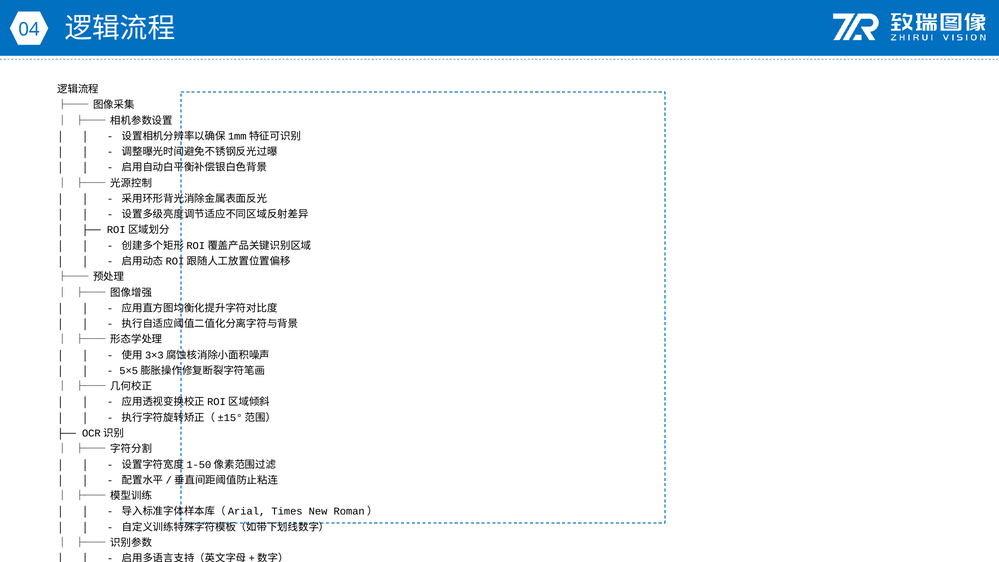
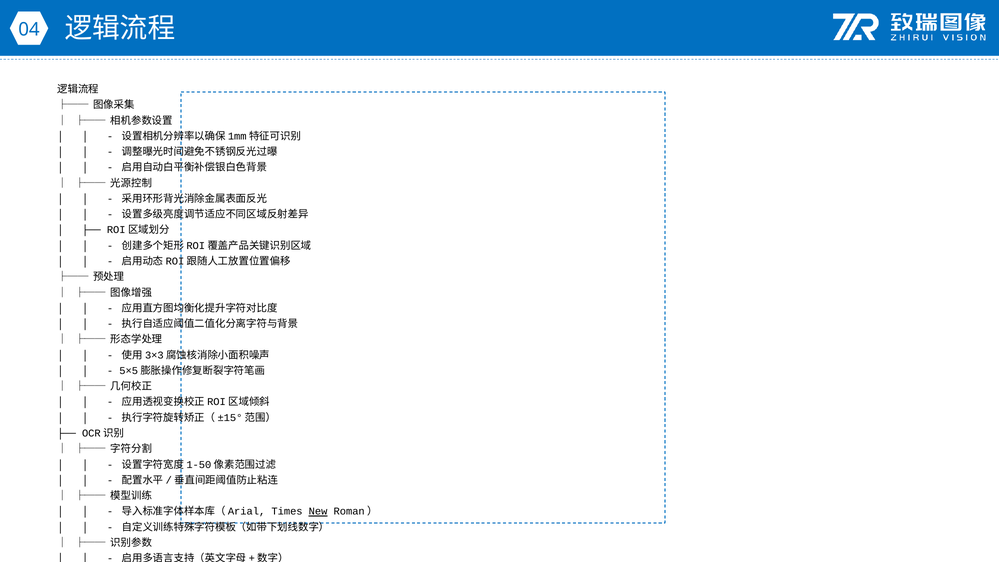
New underline: none -> present
